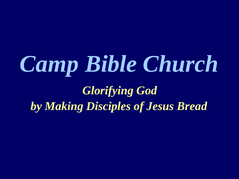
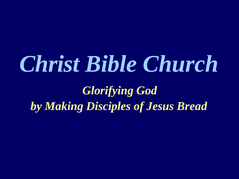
Camp: Camp -> Christ
